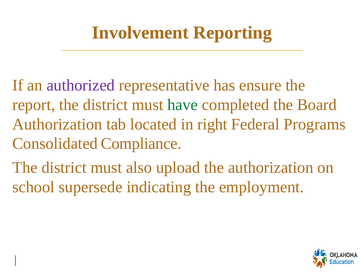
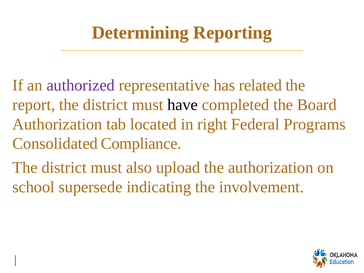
Involvement: Involvement -> Determining
ensure: ensure -> related
have colour: green -> black
employment: employment -> involvement
